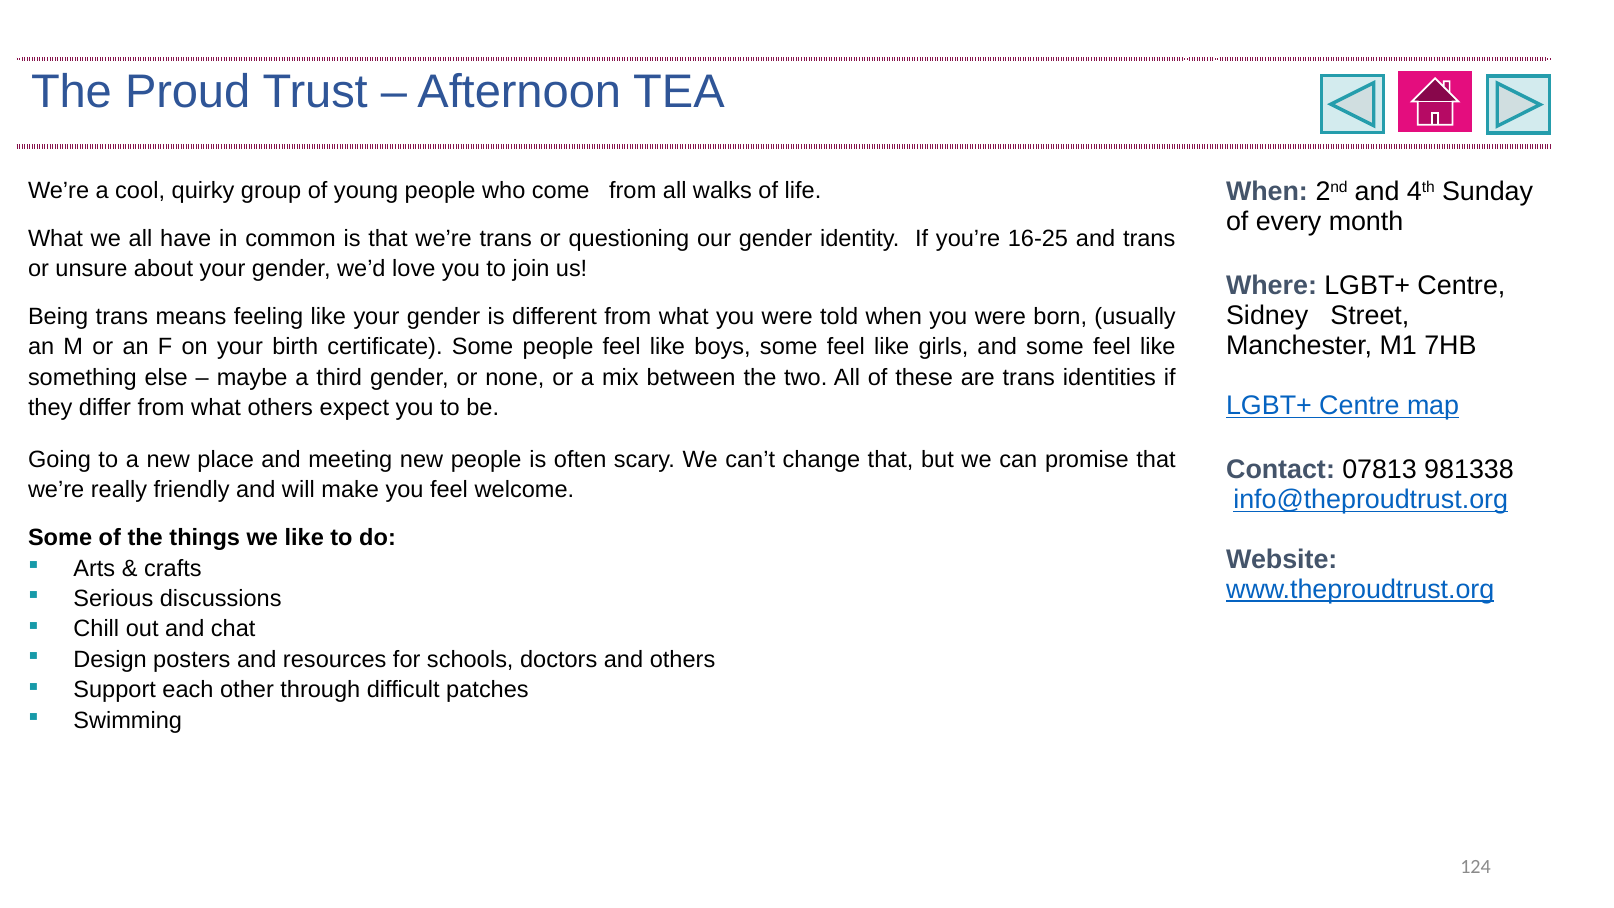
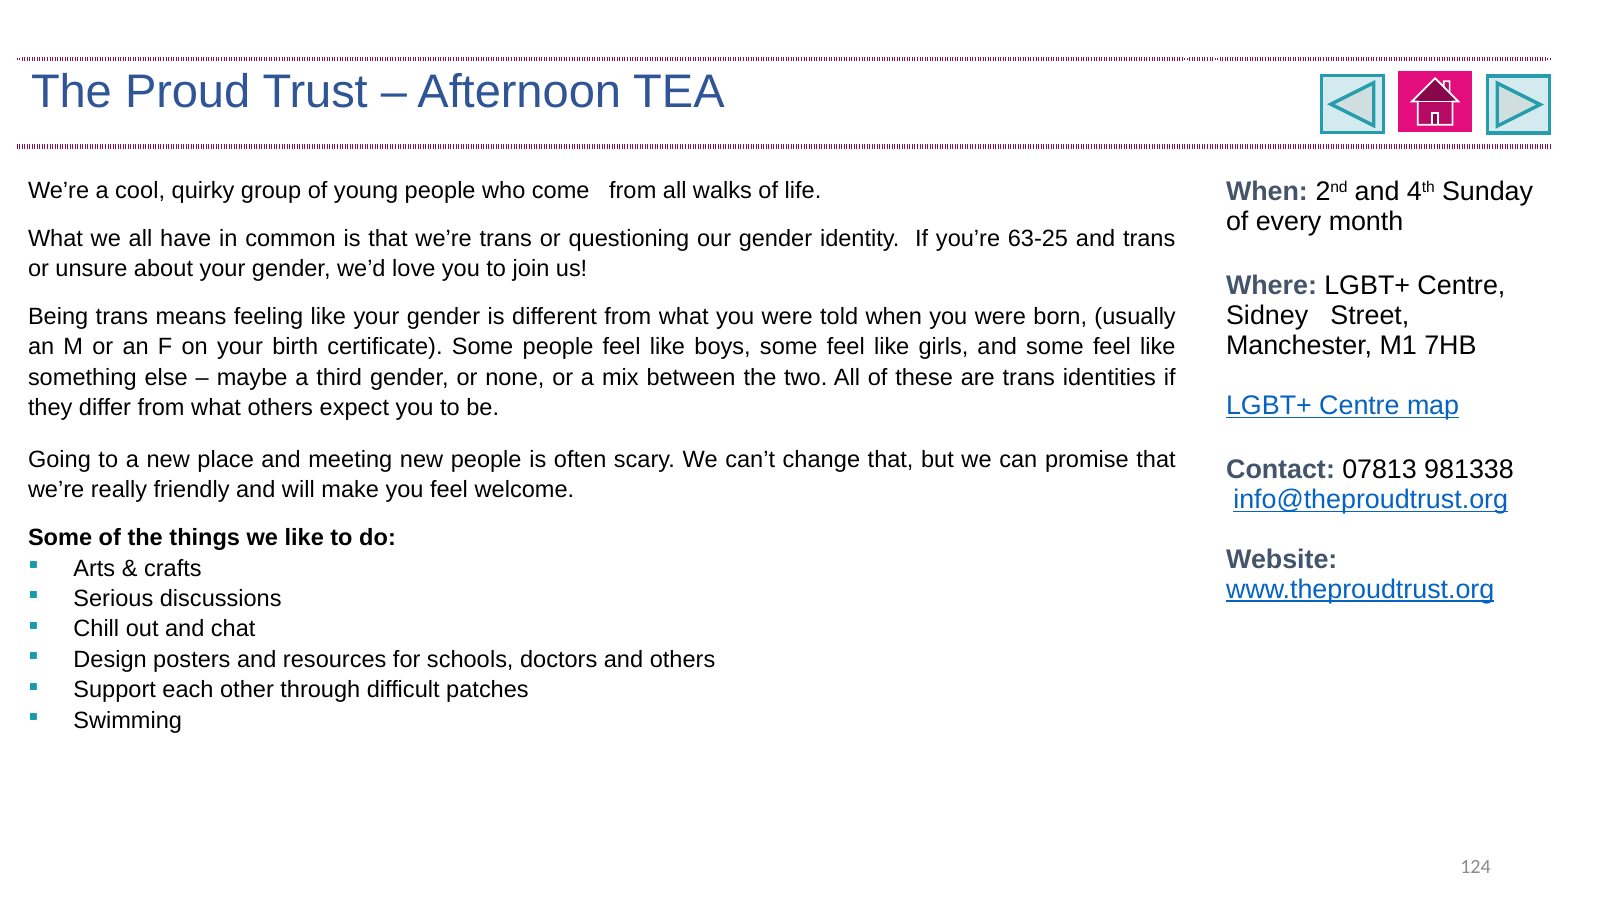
16-25: 16-25 -> 63-25
